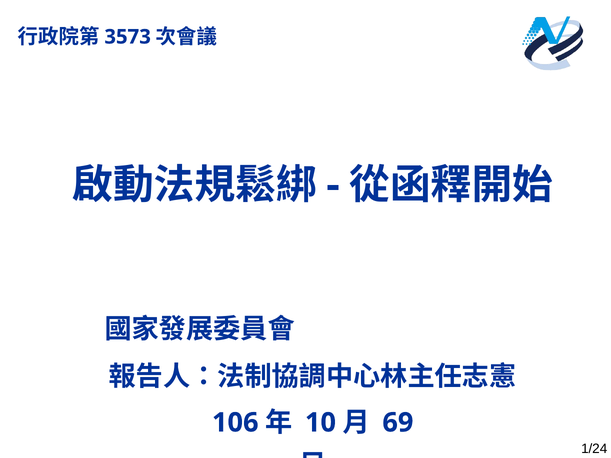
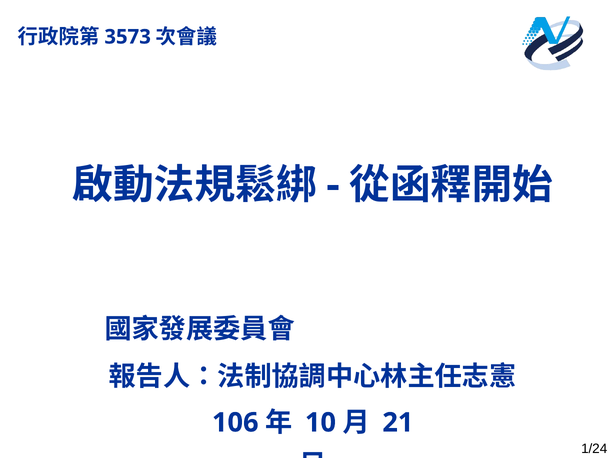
69: 69 -> 21
